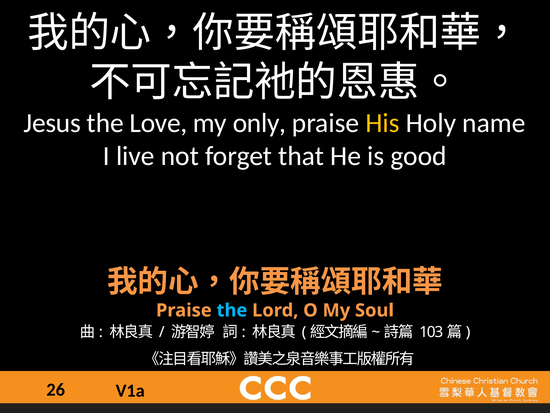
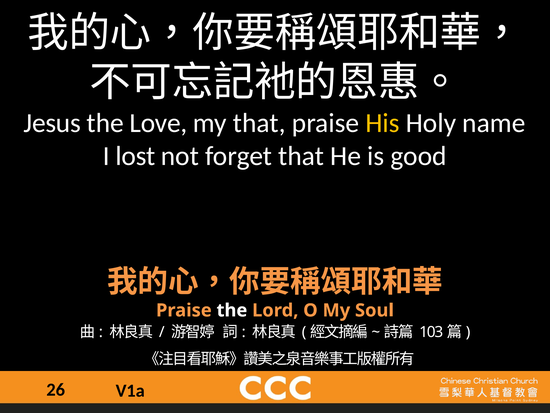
my only: only -> that
live: live -> lost
the at (232, 310) colour: light blue -> white
